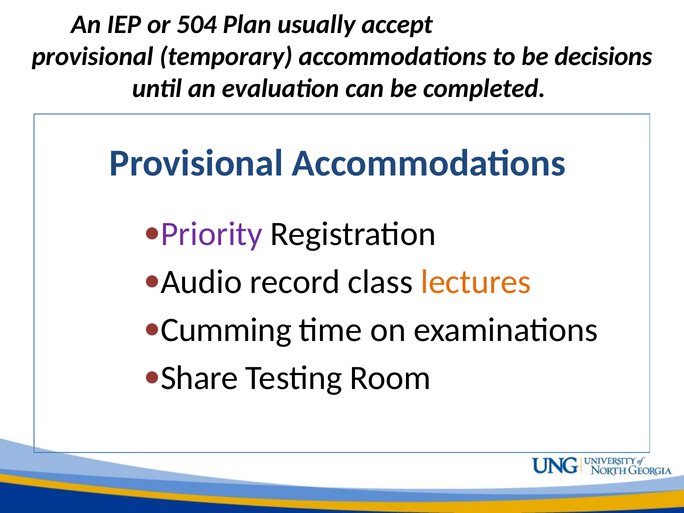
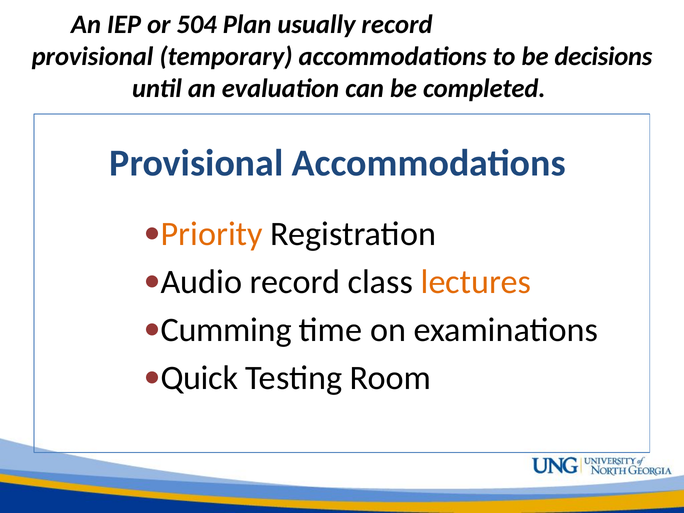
usually accept: accept -> record
Priority colour: purple -> orange
Share: Share -> Quick
